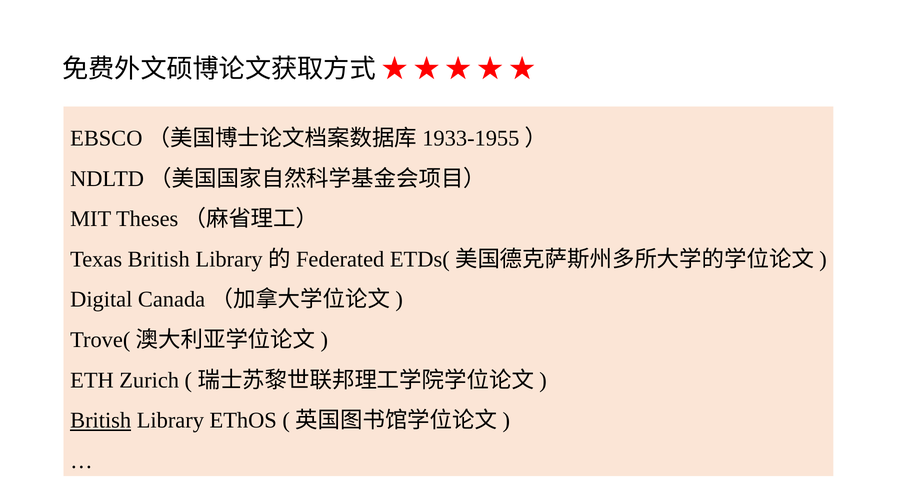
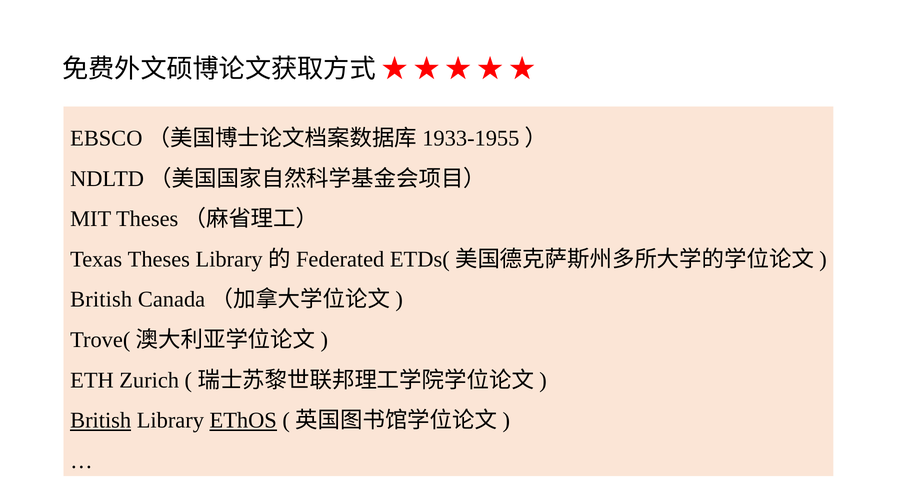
Texas British: British -> Theses
Digital at (101, 300): Digital -> British
EThOS underline: none -> present
